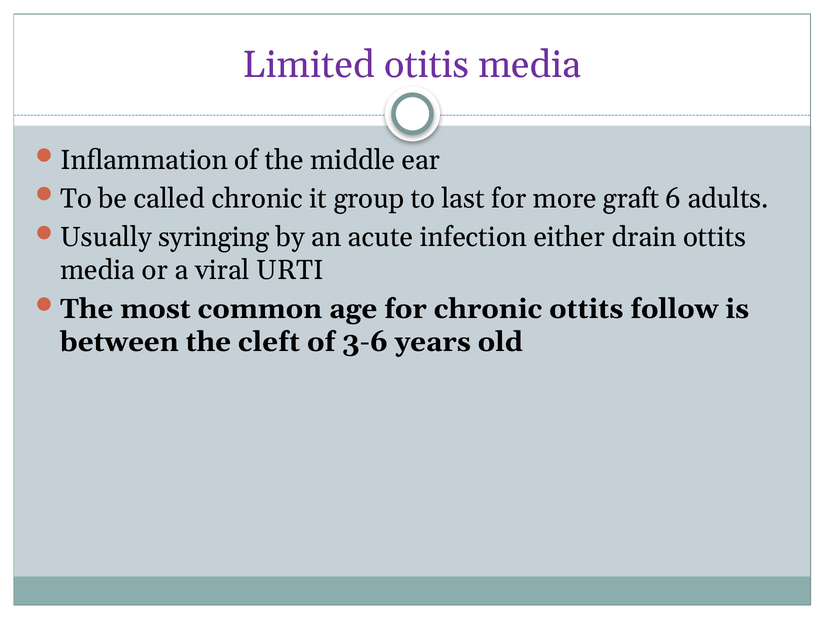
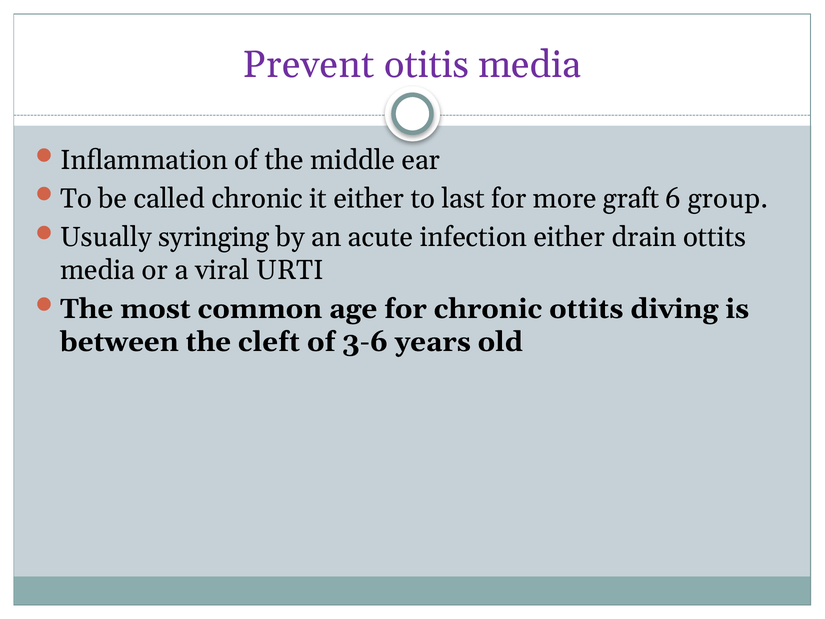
Limited: Limited -> Prevent
it group: group -> either
adults: adults -> group
follow: follow -> diving
